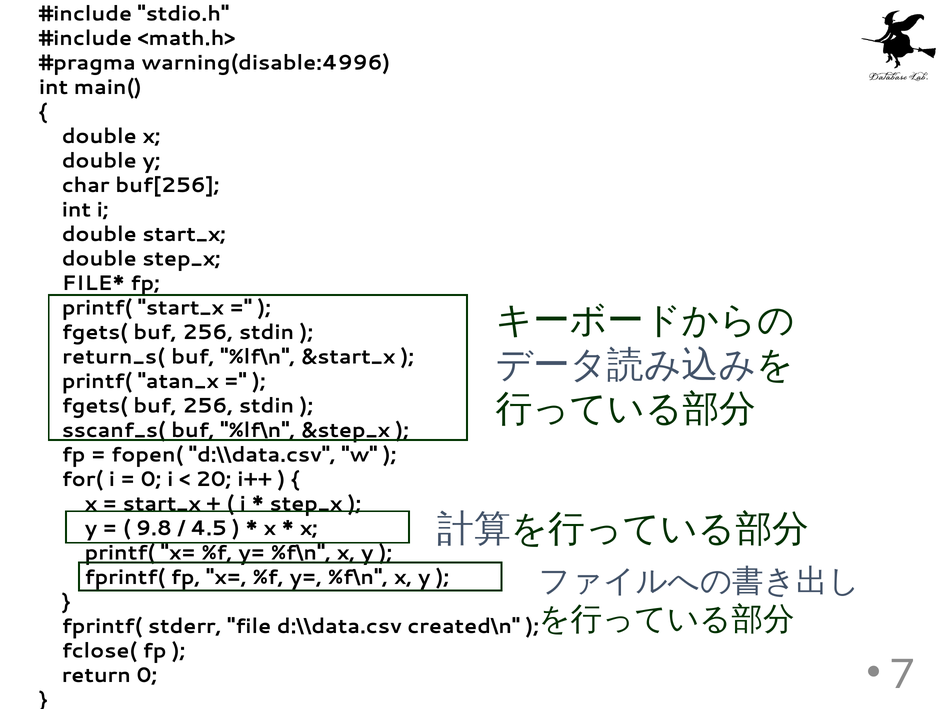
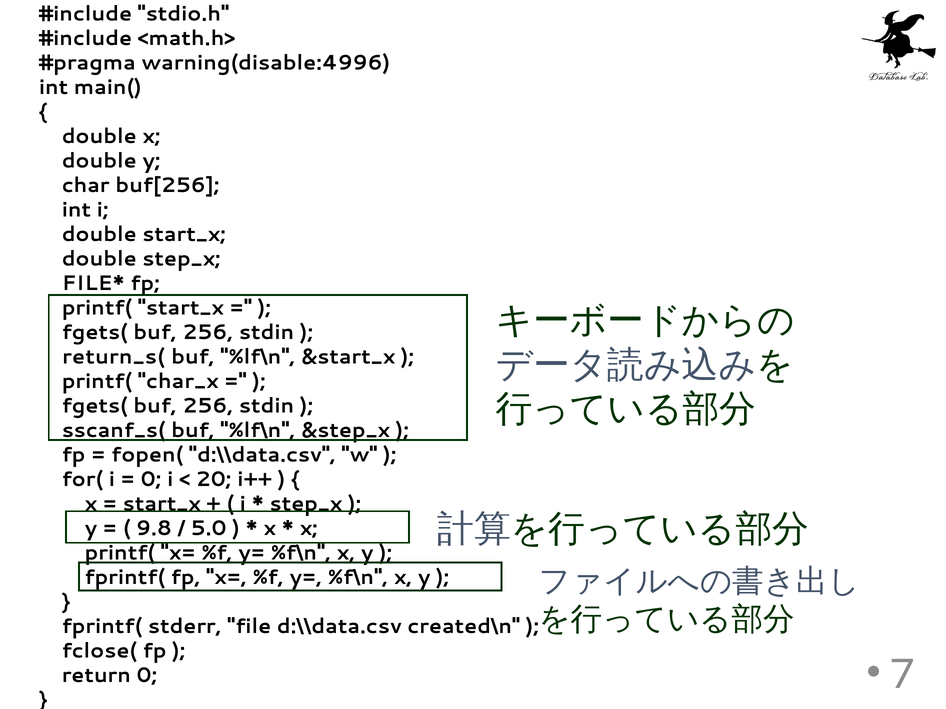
atan_x: atan_x -> char_x
4.5: 4.5 -> 5.0
